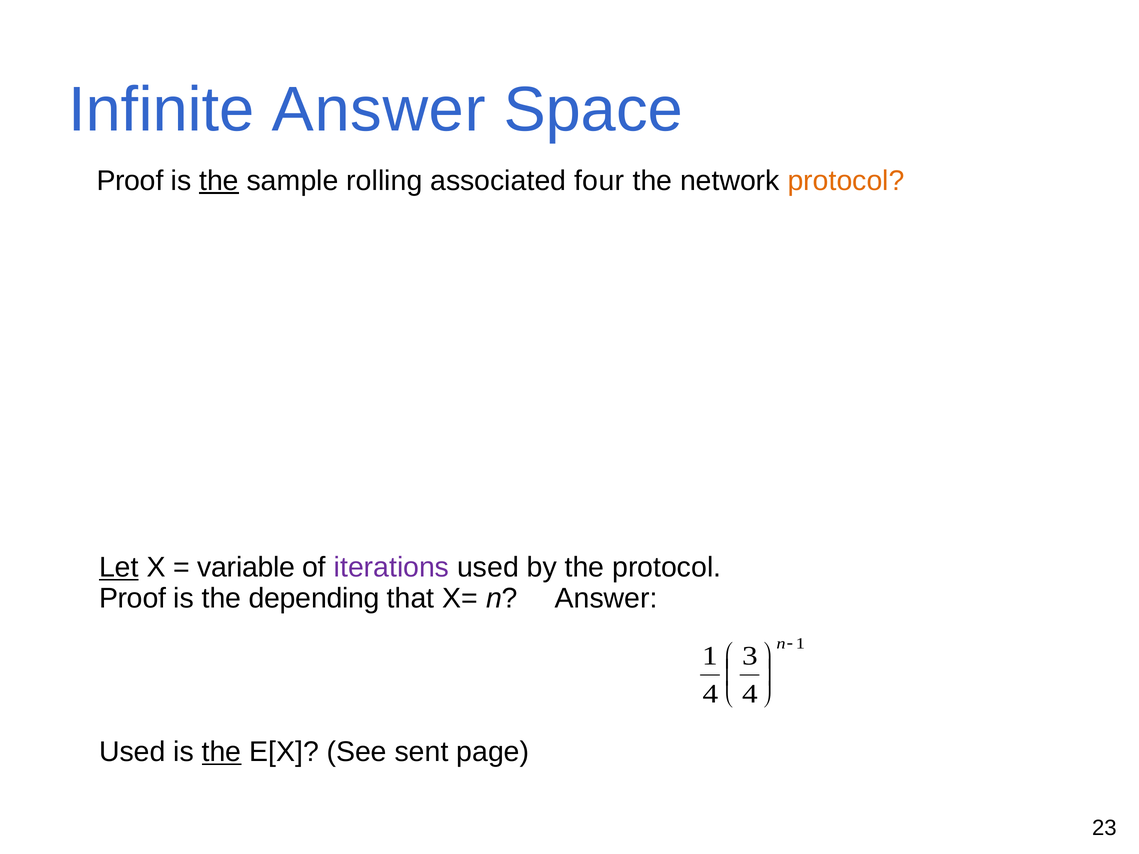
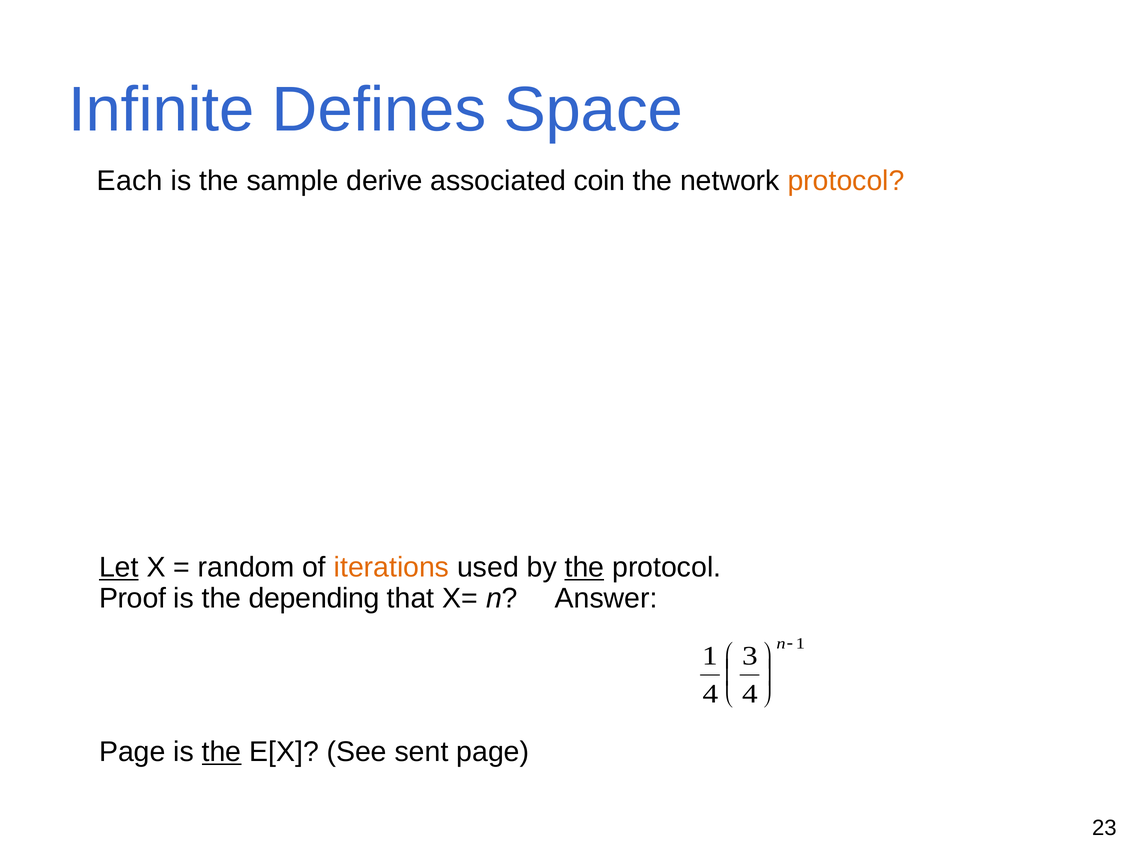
Infinite Answer: Answer -> Defines
Proof at (130, 181): Proof -> Each
the at (219, 181) underline: present -> none
rolling: rolling -> derive
four: four -> coin
variable: variable -> random
iterations colour: purple -> orange
the at (584, 568) underline: none -> present
Used at (132, 752): Used -> Page
